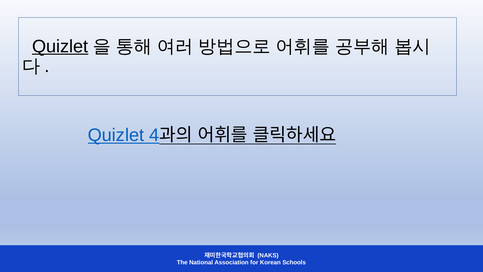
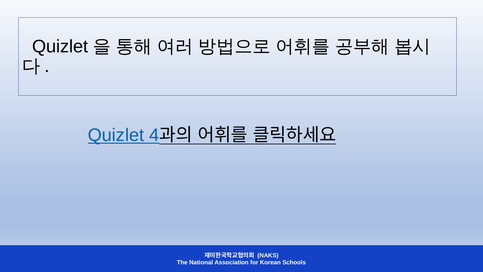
Quizlet at (60, 46) underline: present -> none
